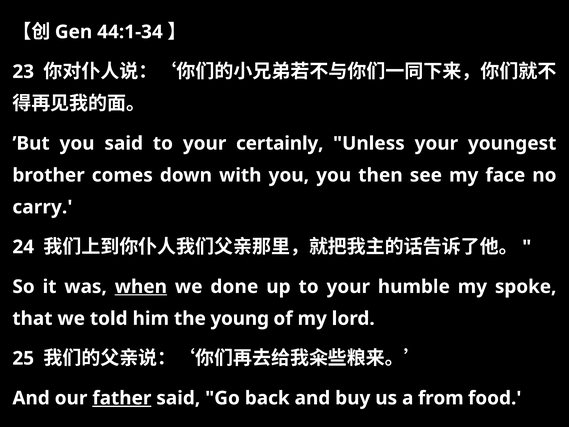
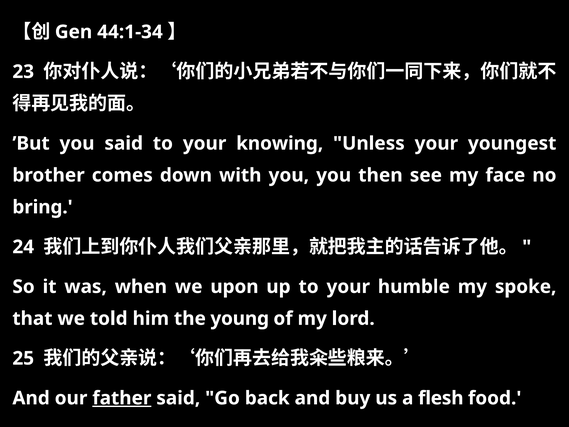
certainly: certainly -> knowing
carry: carry -> bring
when underline: present -> none
done: done -> upon
from: from -> flesh
